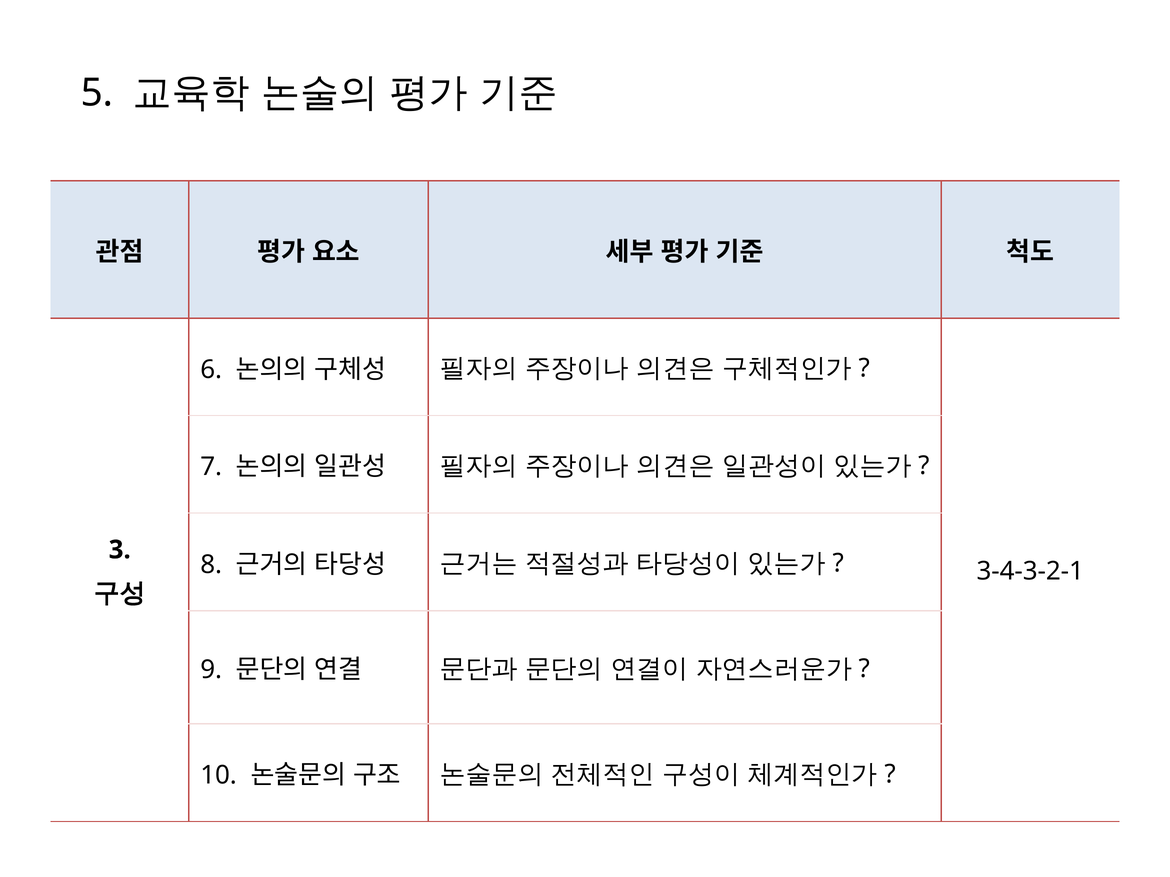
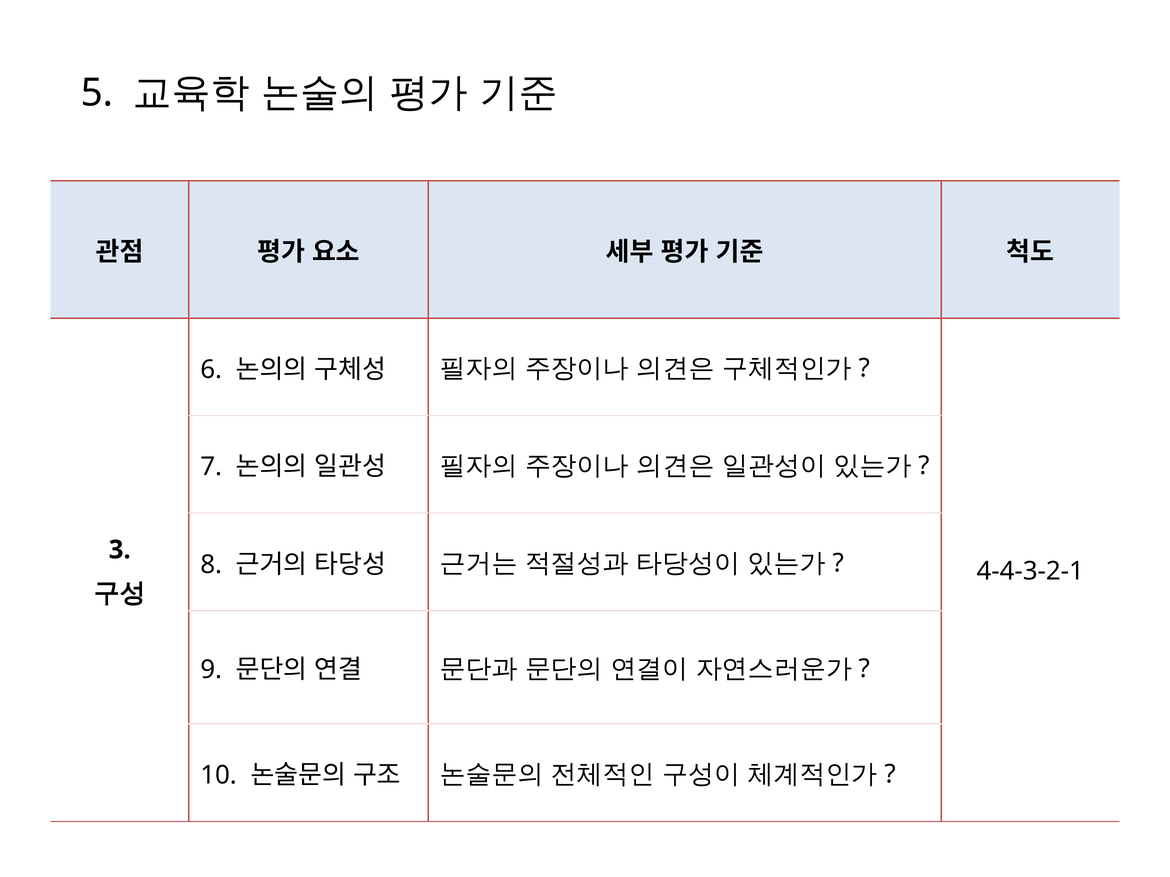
3-4-3-2-1: 3-4-3-2-1 -> 4-4-3-2-1
